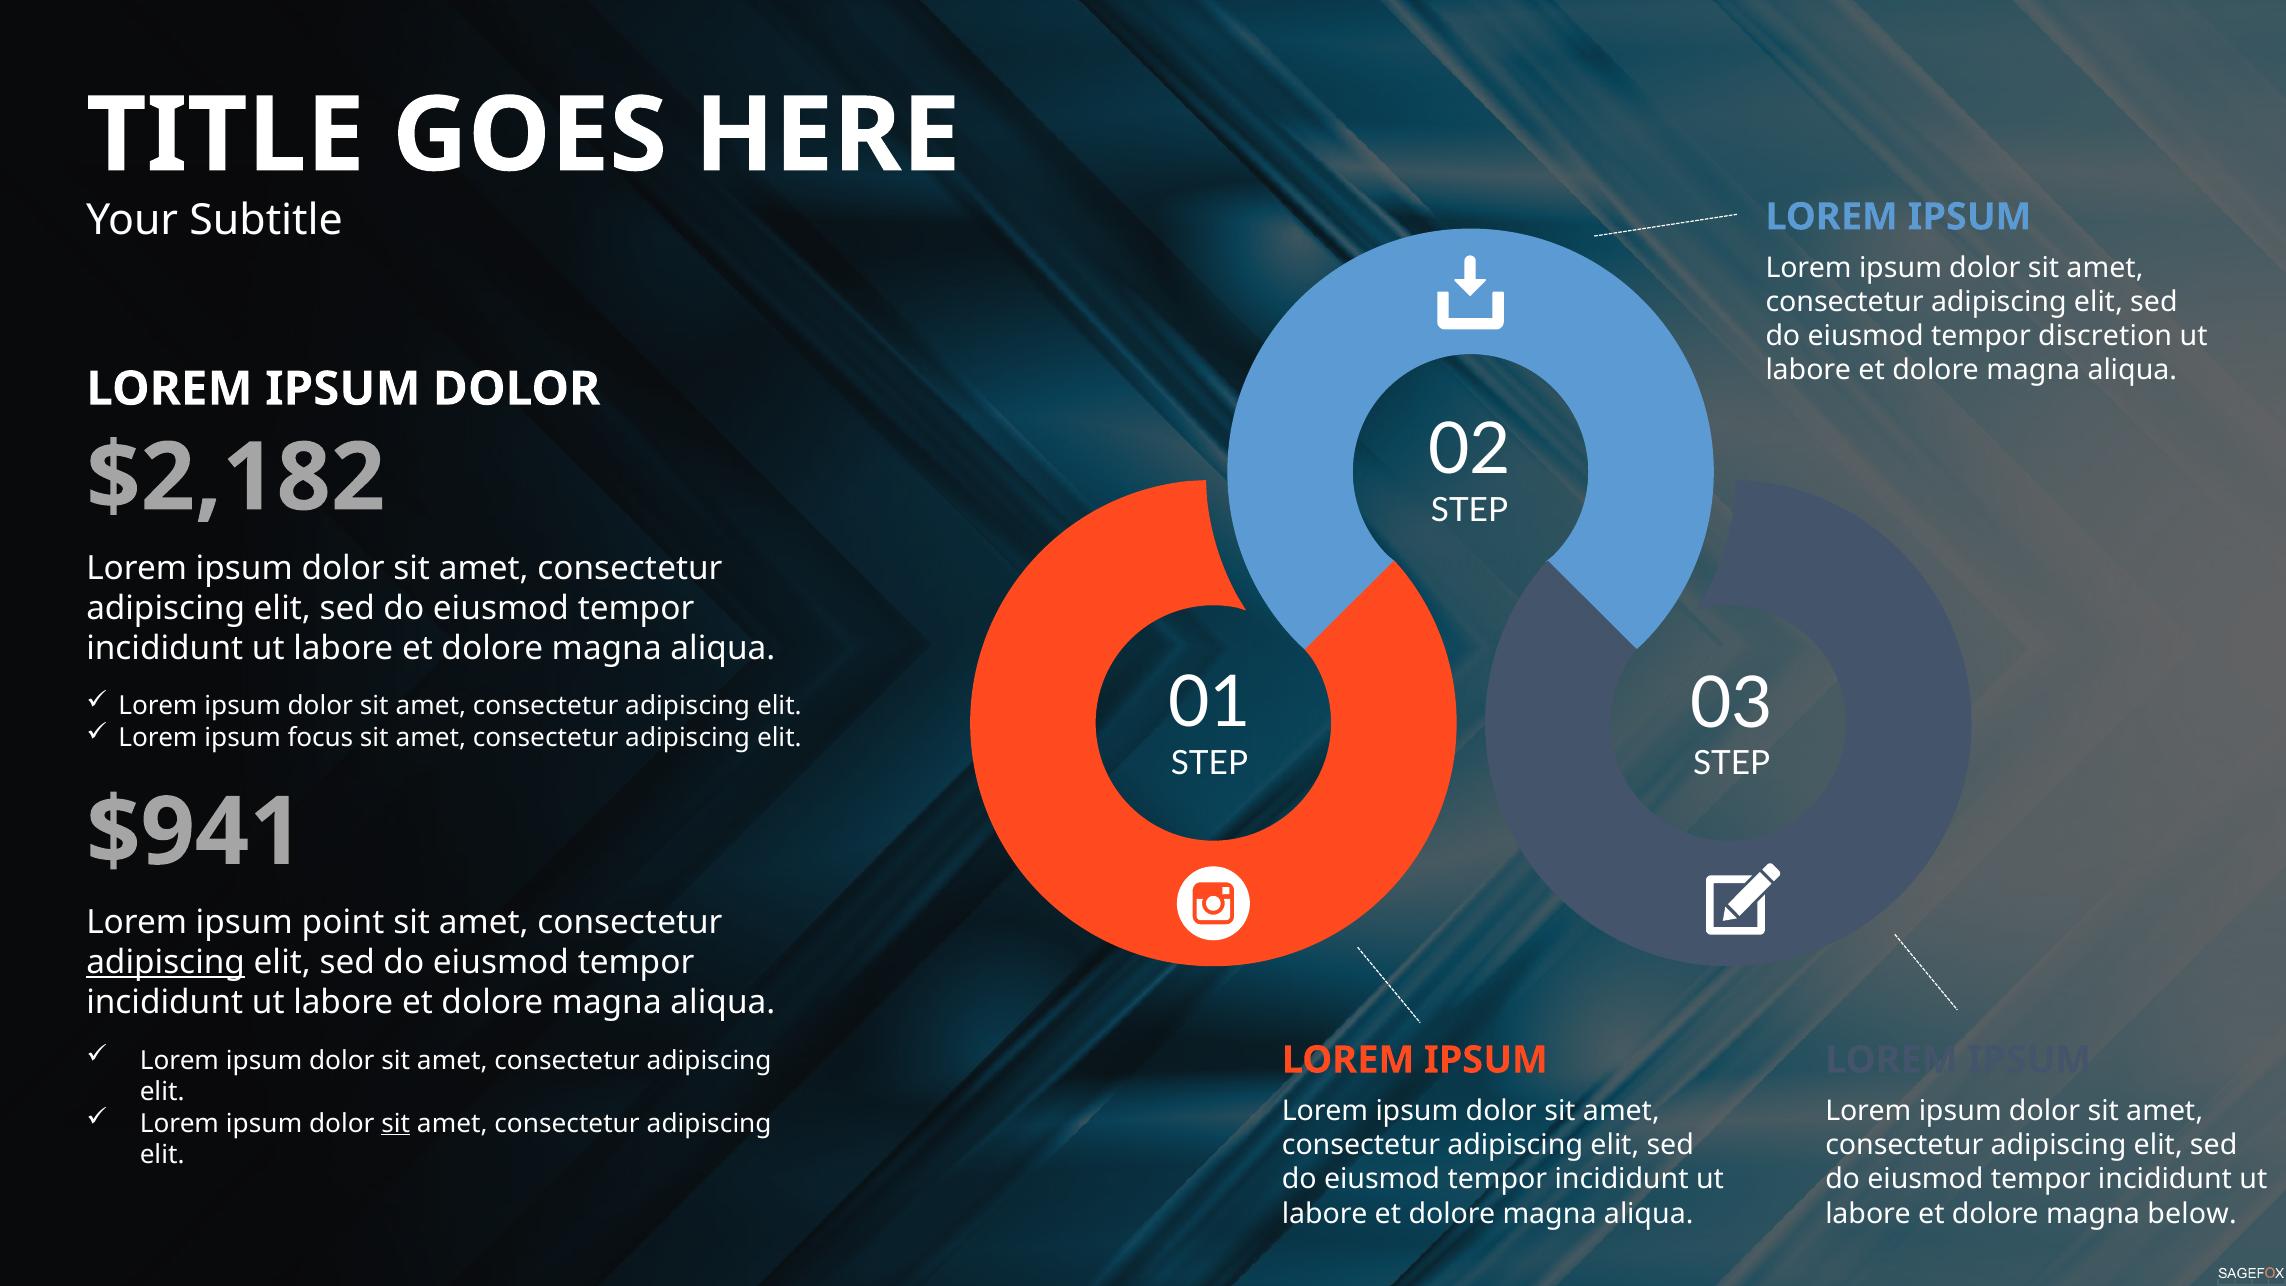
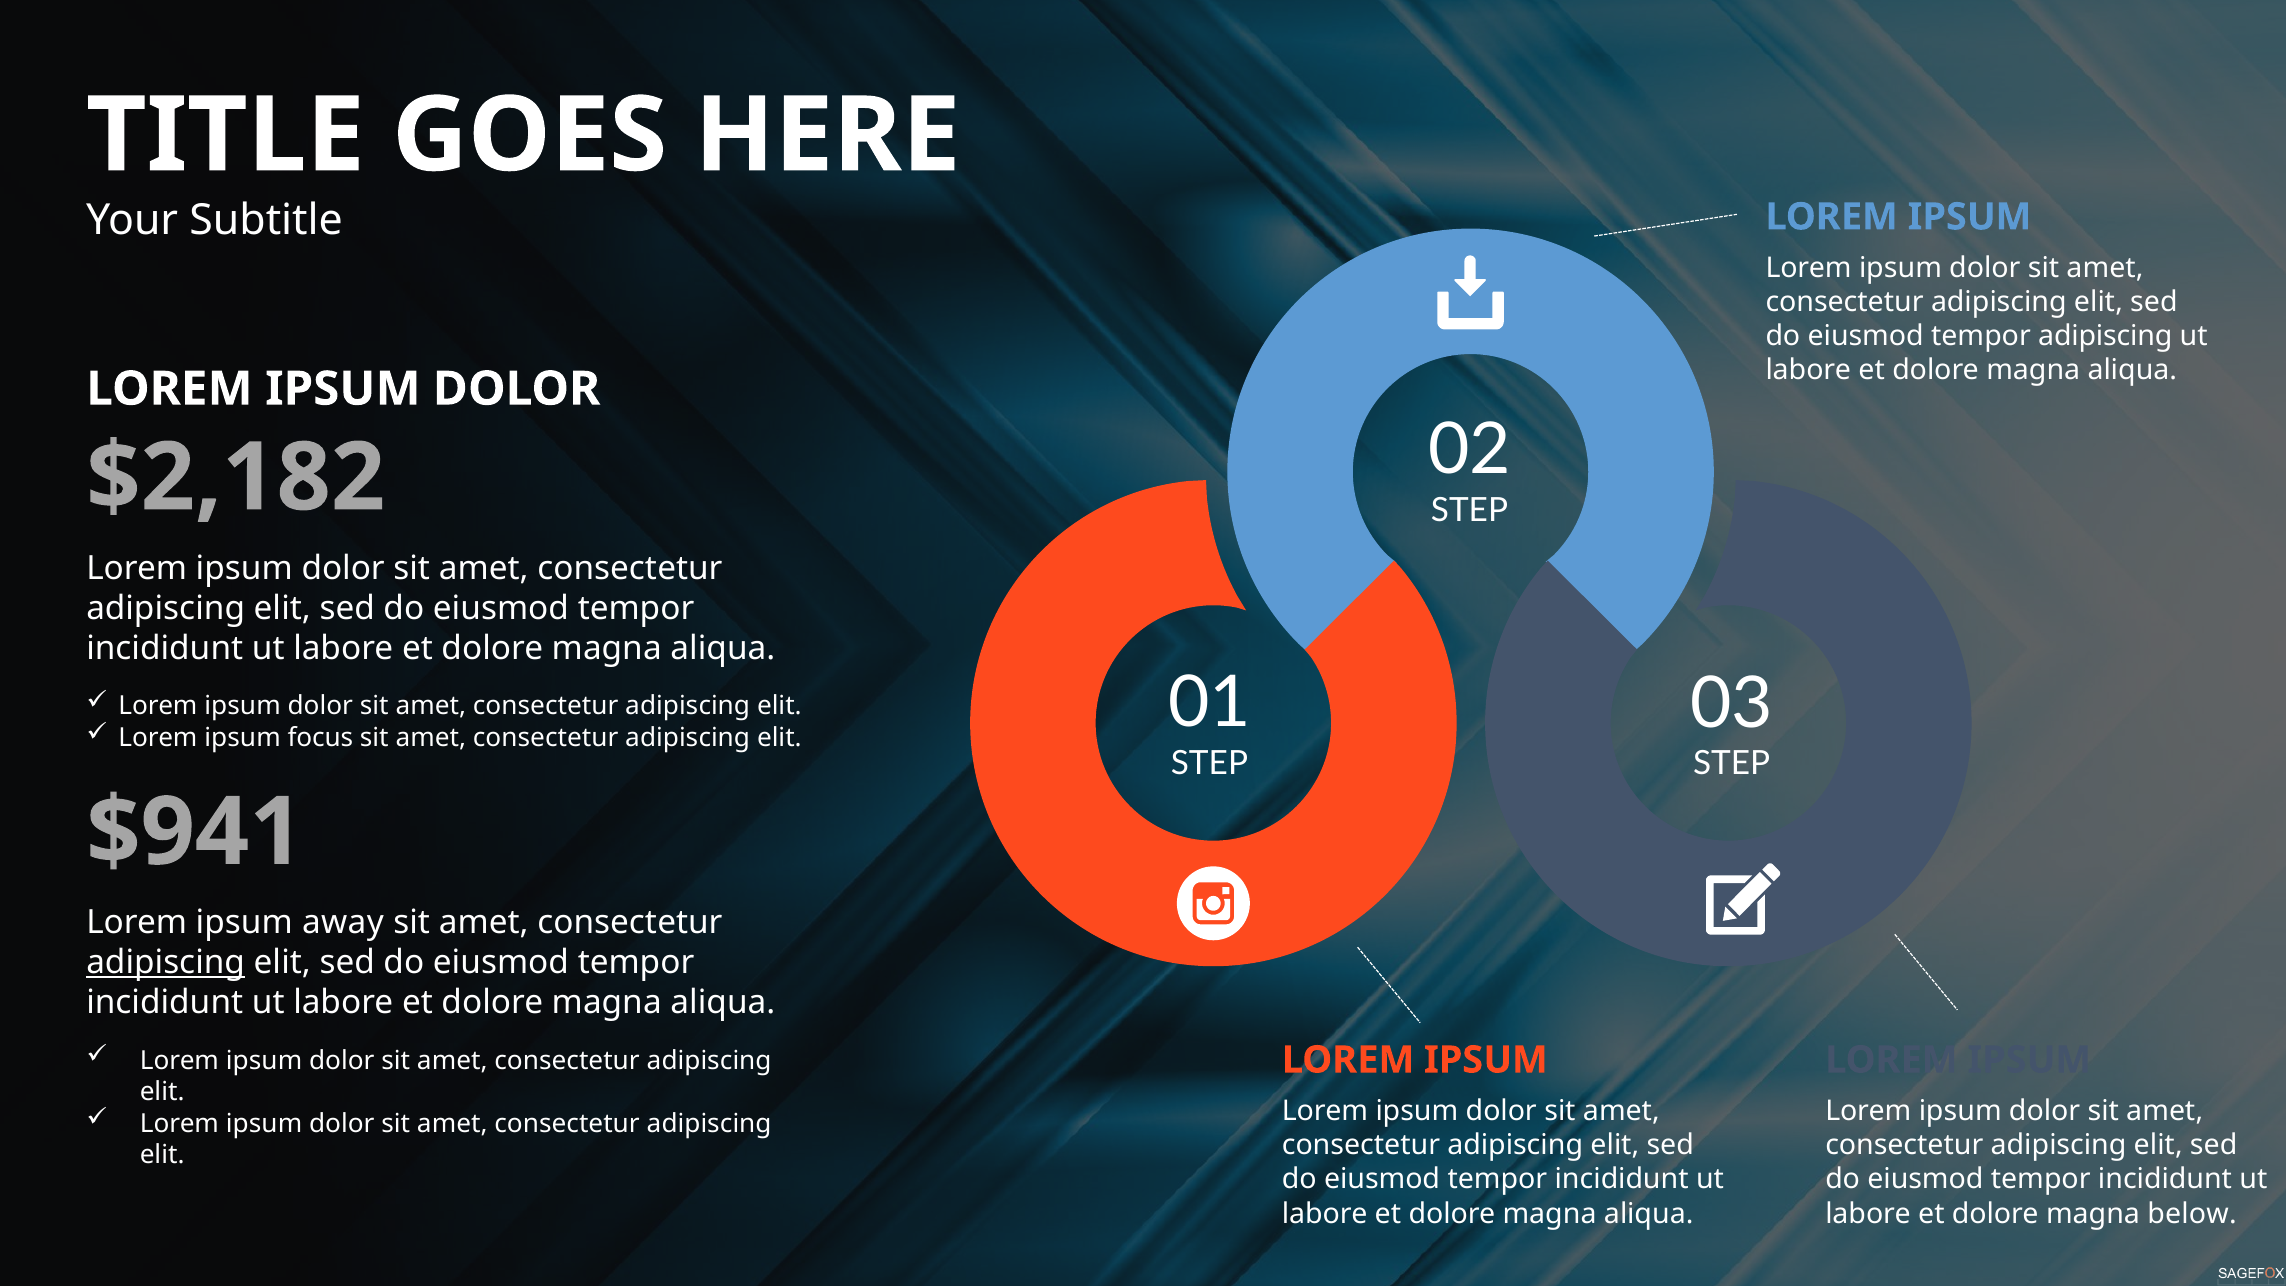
tempor discretion: discretion -> adipiscing
point: point -> away
sit at (396, 1123) underline: present -> none
